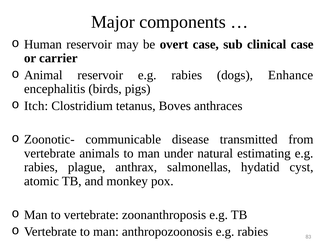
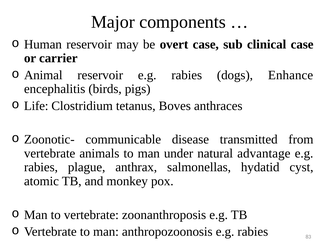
Itch: Itch -> Life
estimating: estimating -> advantage
